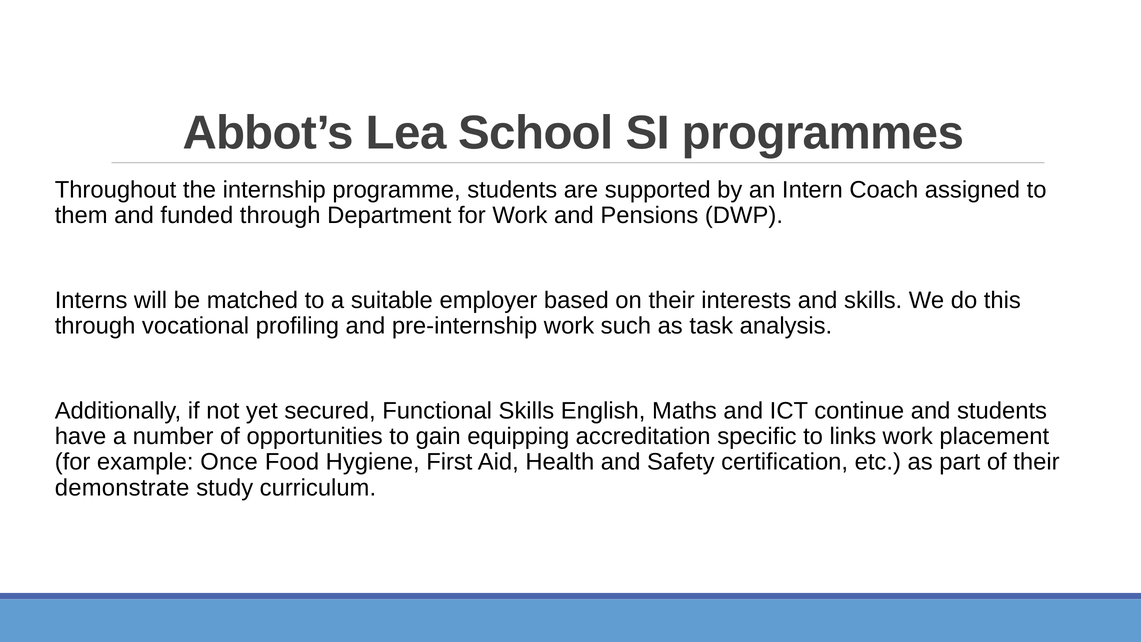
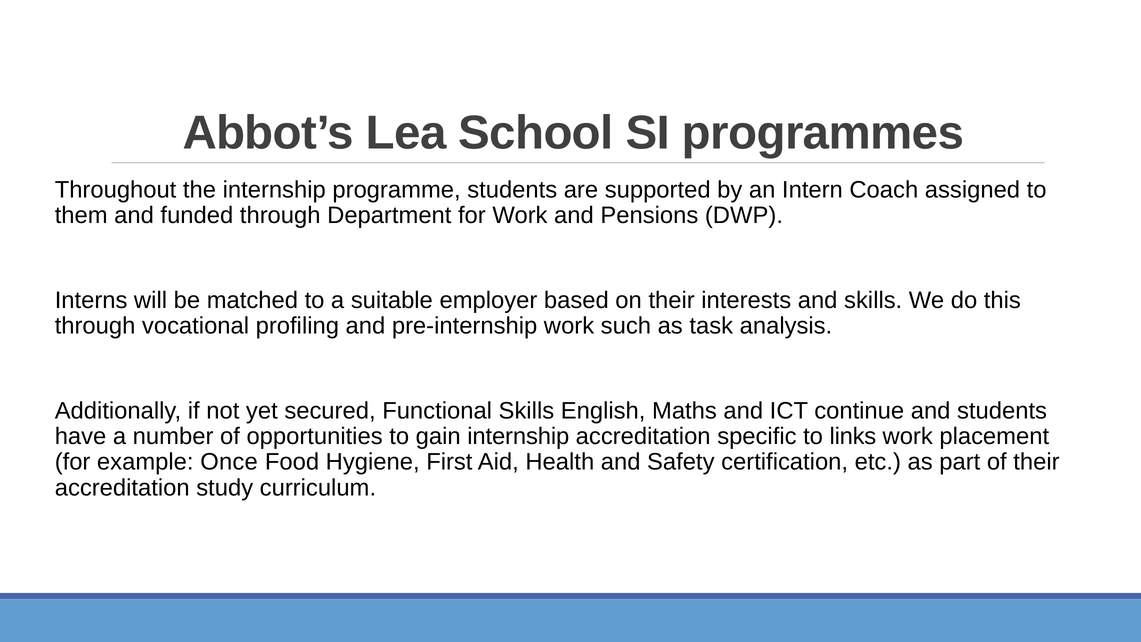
gain equipping: equipping -> internship
demonstrate at (122, 488): demonstrate -> accreditation
